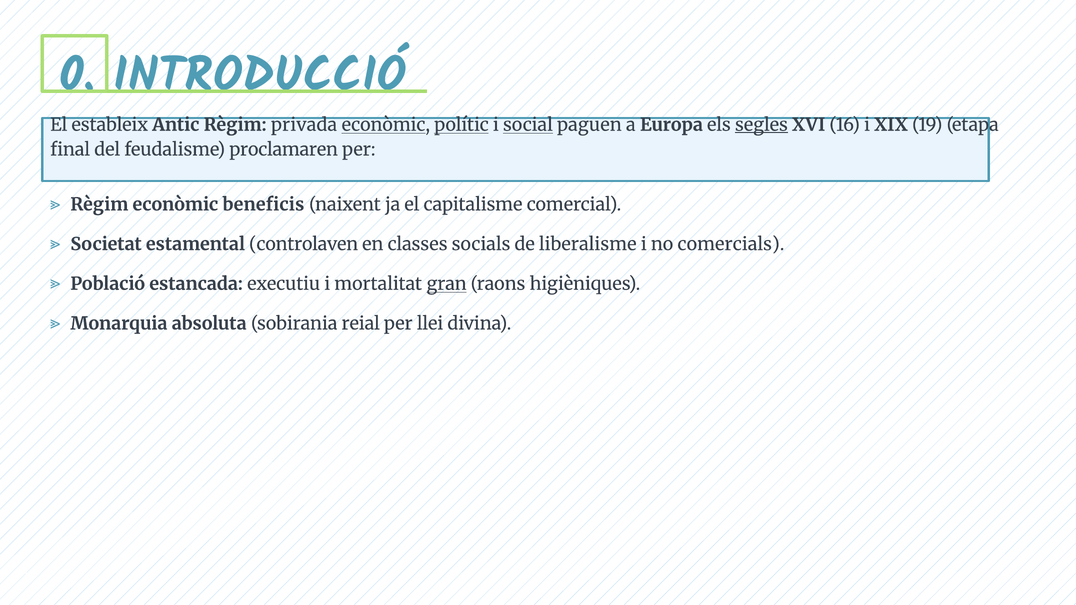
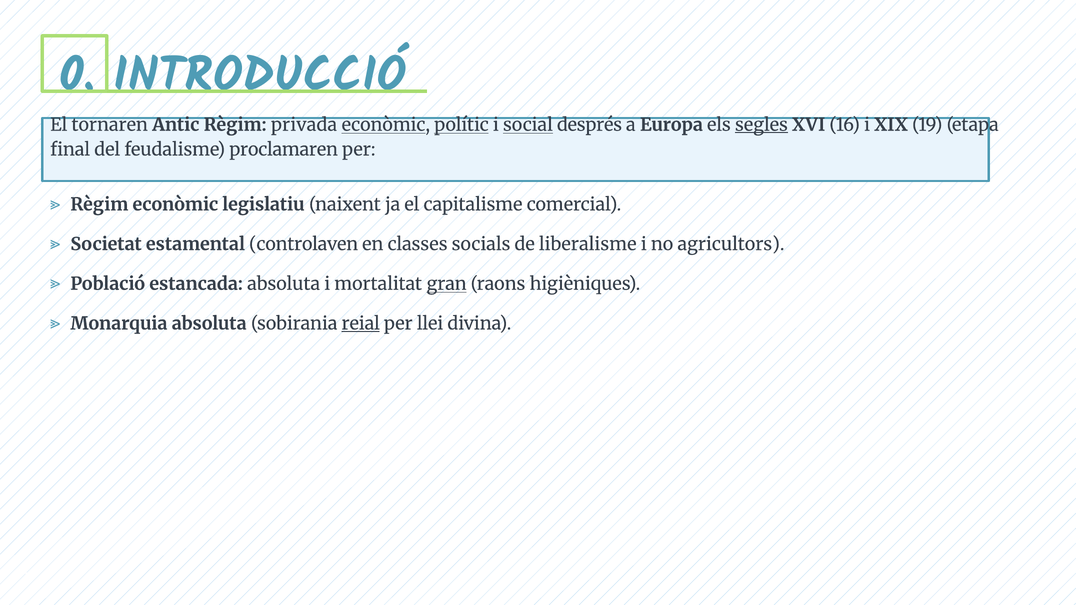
estableix: estableix -> tornaren
paguen: paguen -> després
beneficis: beneficis -> legislatiu
comercials: comercials -> agricultors
estancada executiu: executiu -> absoluta
reial underline: none -> present
